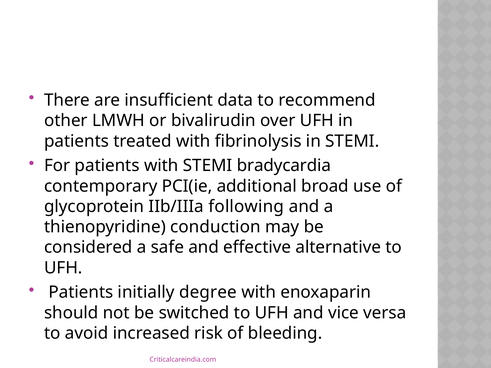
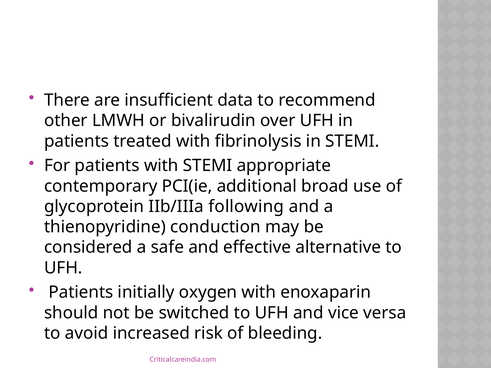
bradycardia: bradycardia -> appropriate
degree: degree -> oxygen
